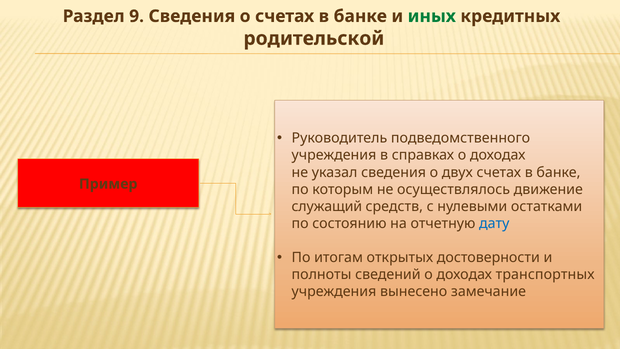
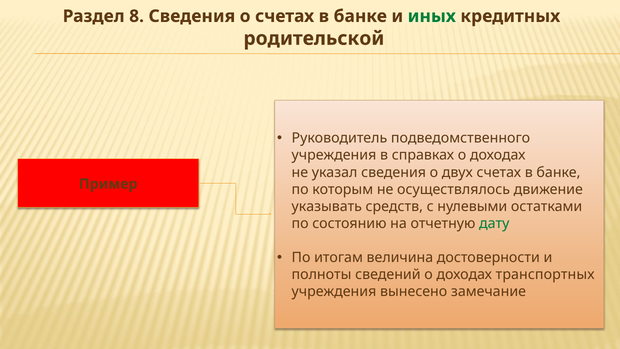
9: 9 -> 8
служащий: служащий -> указывать
дату colour: blue -> green
открытых: открытых -> величина
